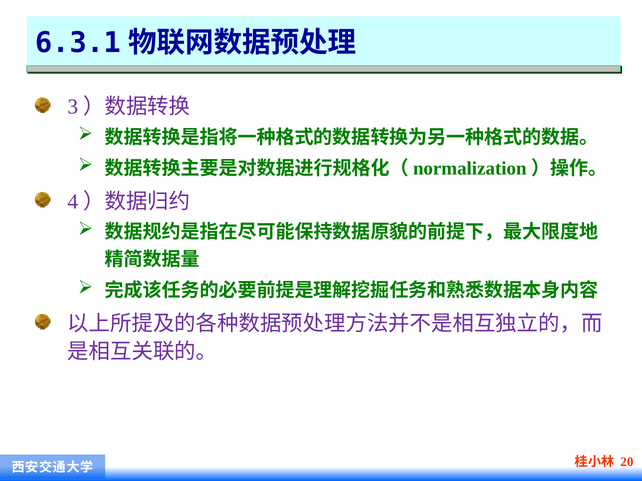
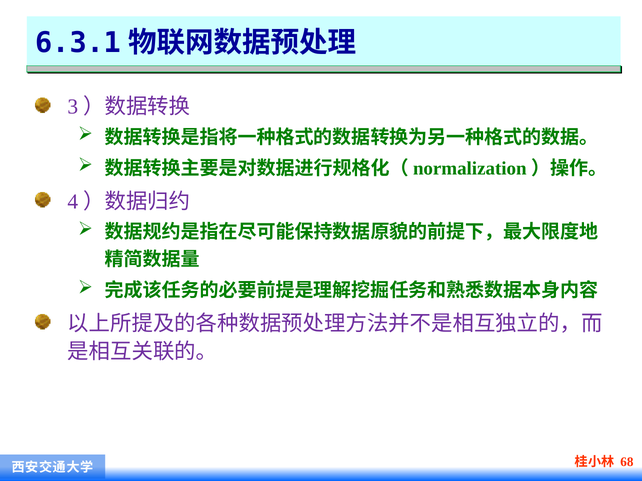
20: 20 -> 68
